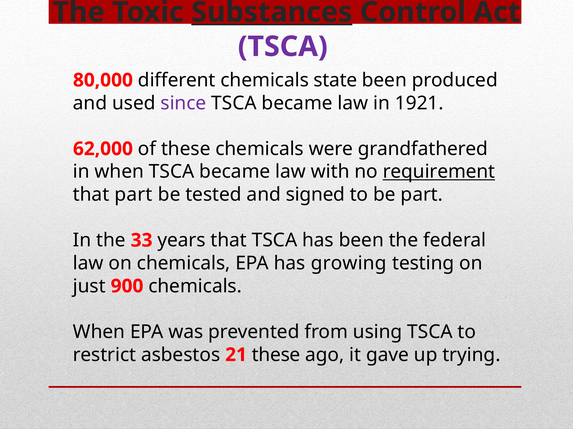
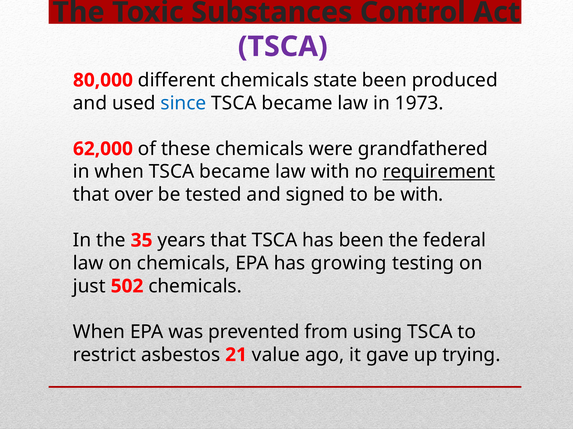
Substances underline: present -> none
since colour: purple -> blue
1921: 1921 -> 1973
that part: part -> over
be part: part -> with
33: 33 -> 35
900: 900 -> 502
21 these: these -> value
